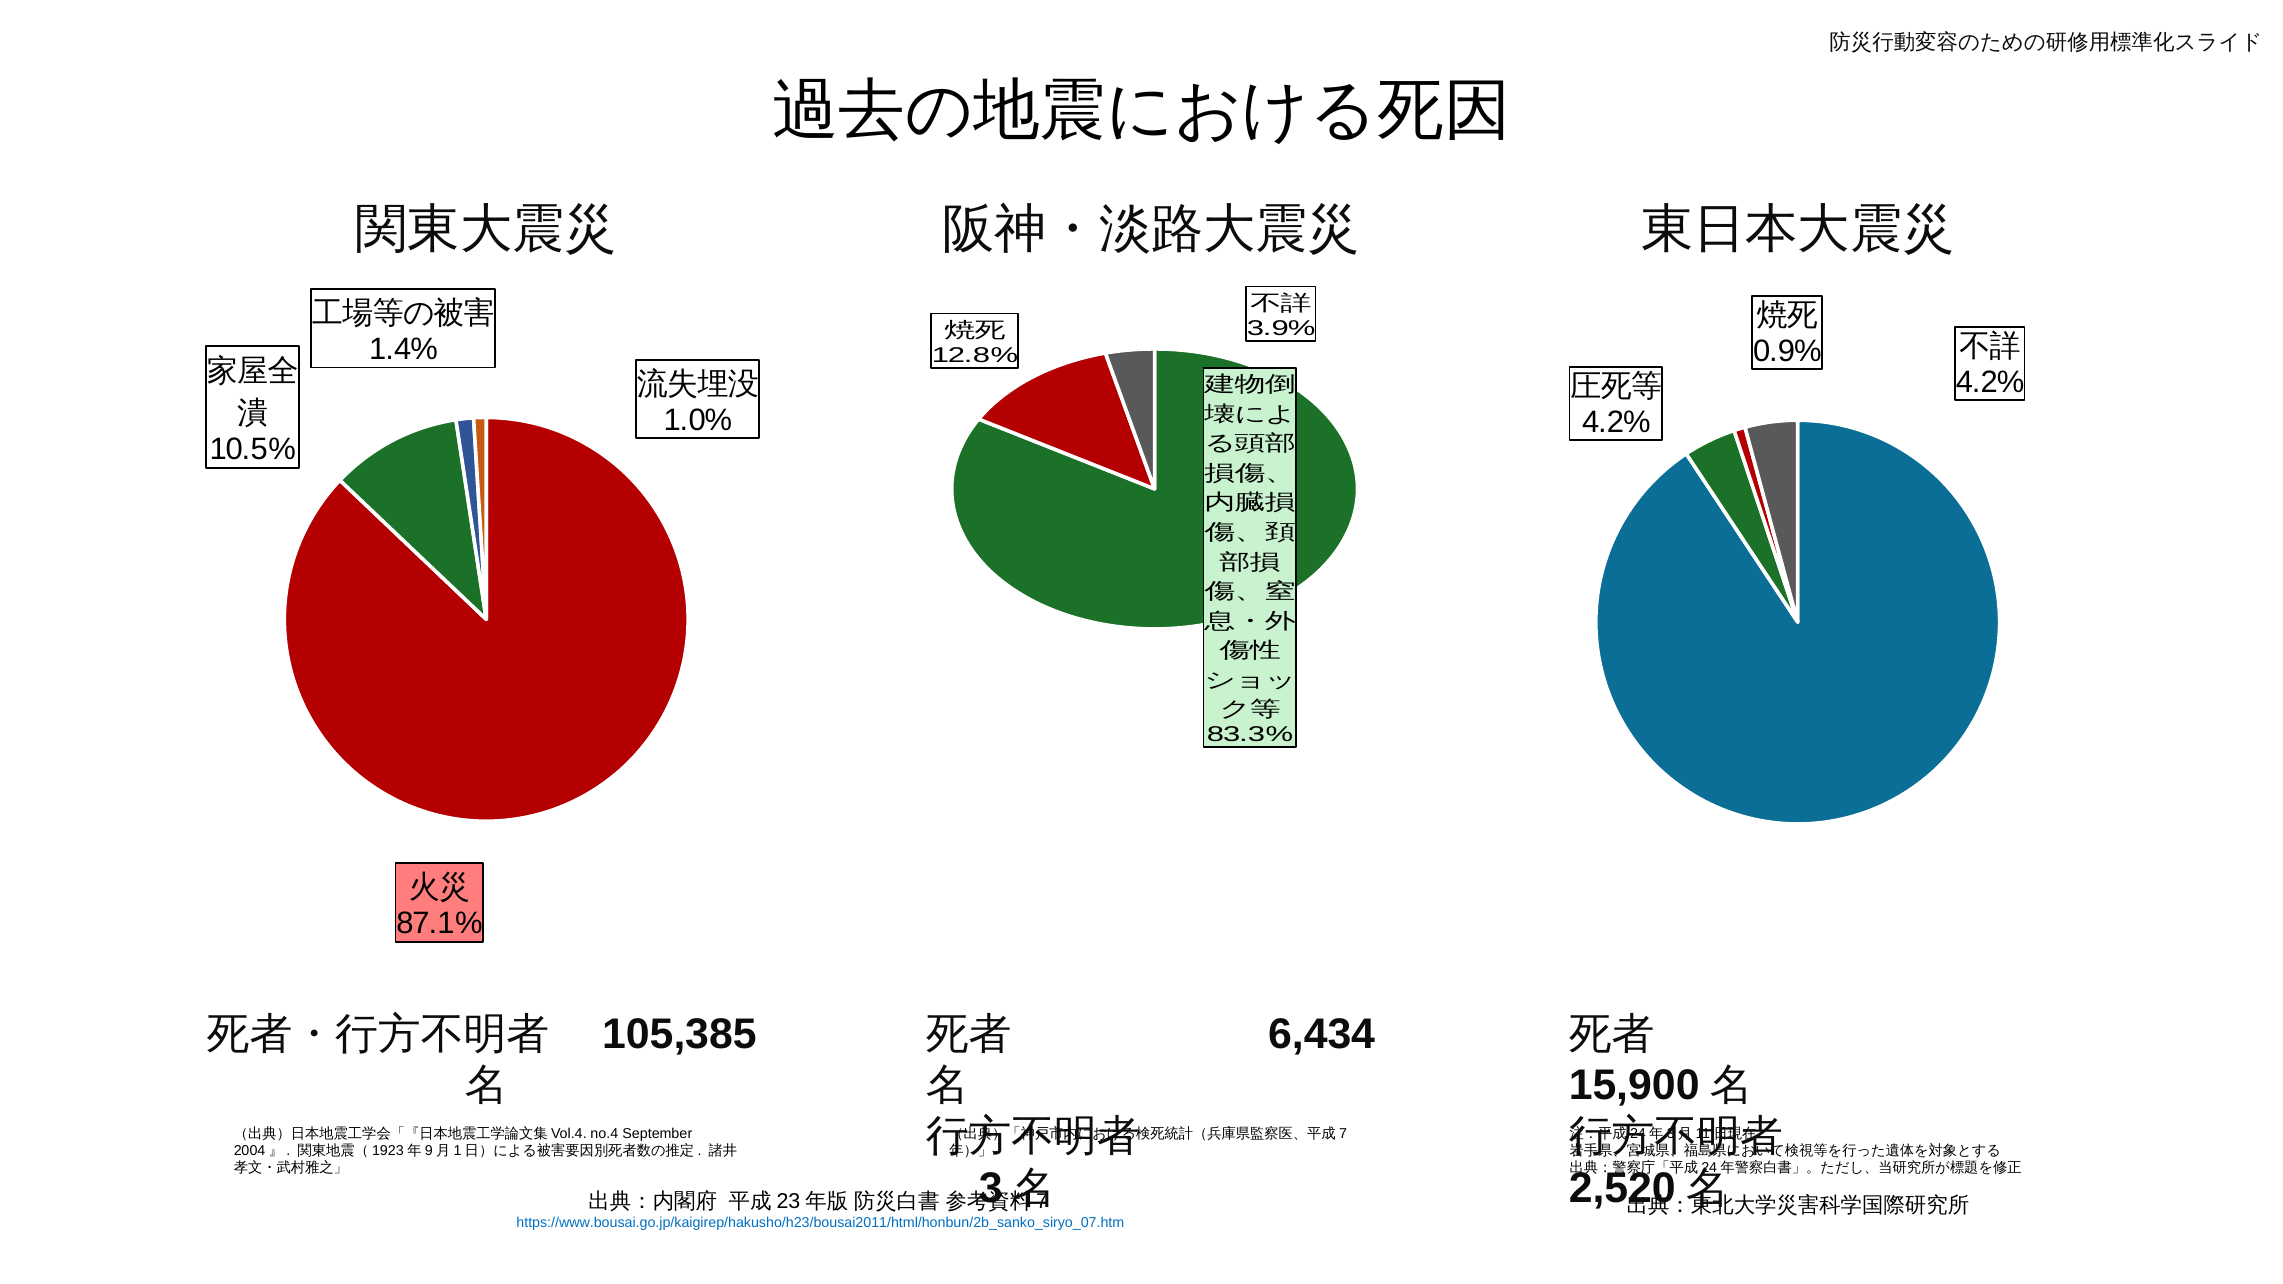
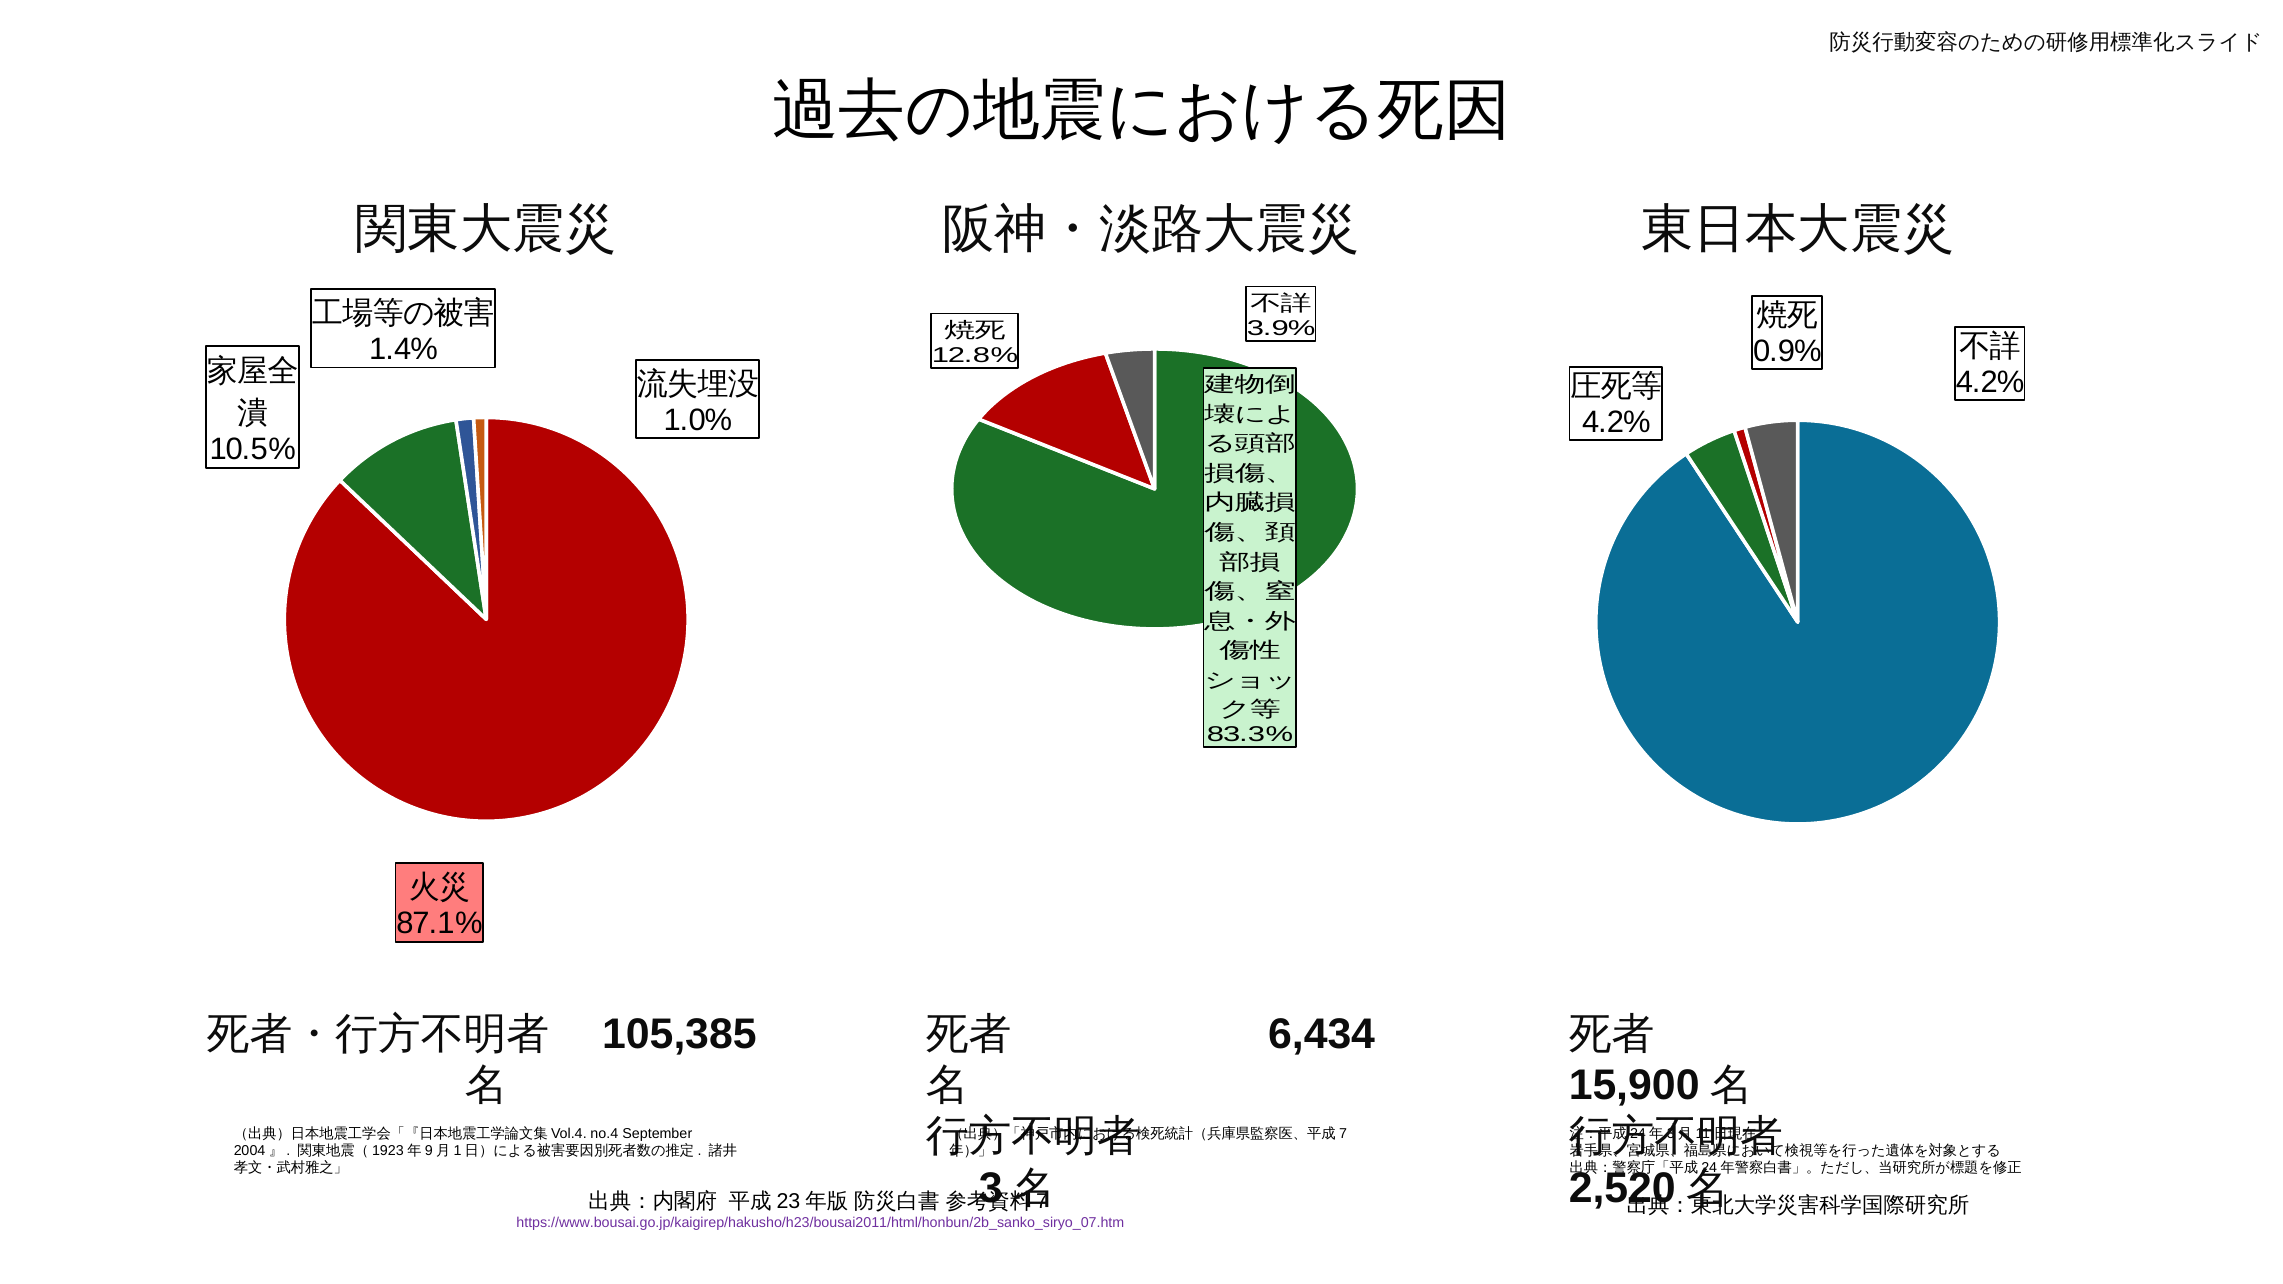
https://www.bousai.go.jp/kaigirep/hakusho/h23/bousai2011/html/honbun/2b_sanko_siryo_07.htm colour: blue -> purple
